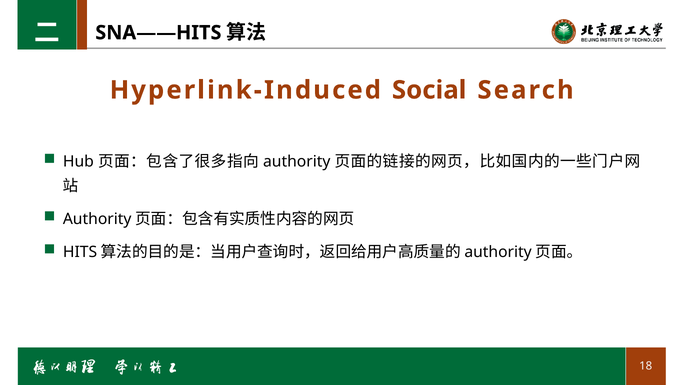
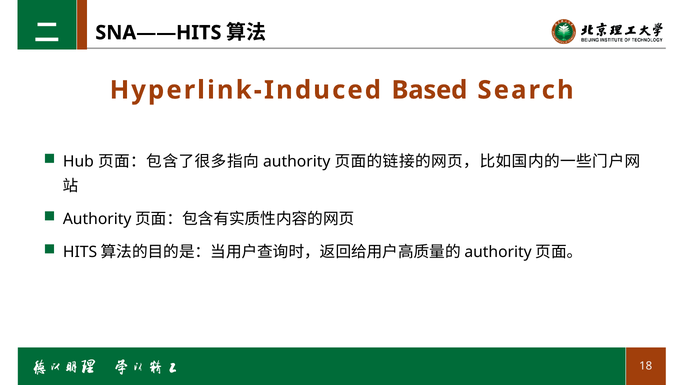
Social: Social -> Based
